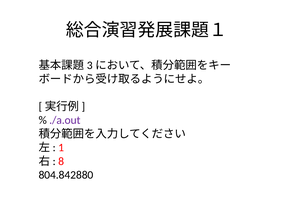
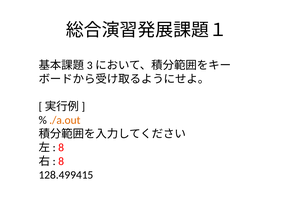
./a.out colour: purple -> orange
1 at (61, 147): 1 -> 8
804.842880: 804.842880 -> 128.499415
